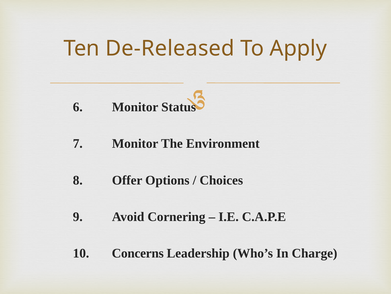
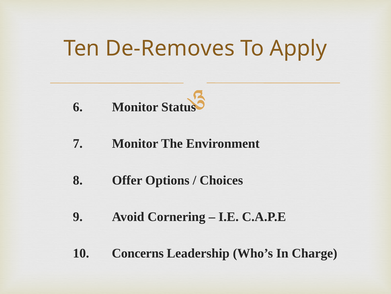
De-Released: De-Released -> De-Removes
